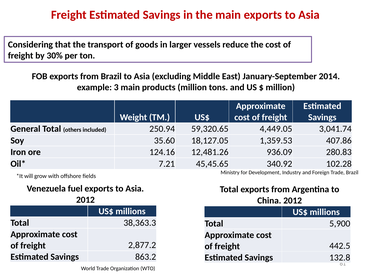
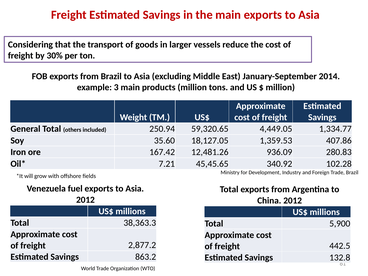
3,041.74: 3,041.74 -> 1,334.77
124.16: 124.16 -> 167.42
